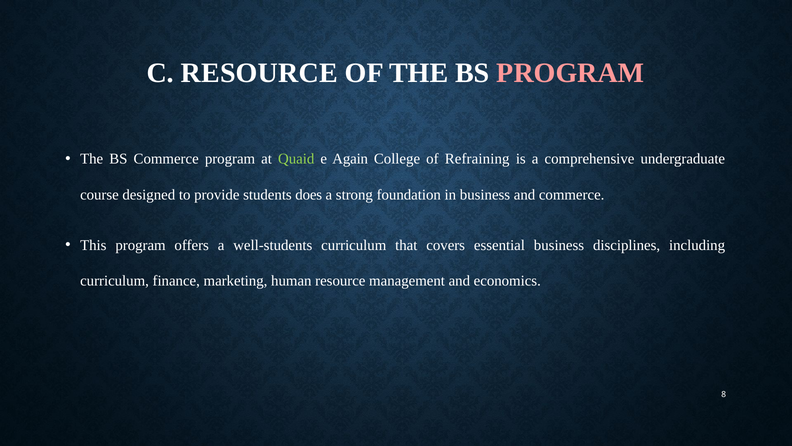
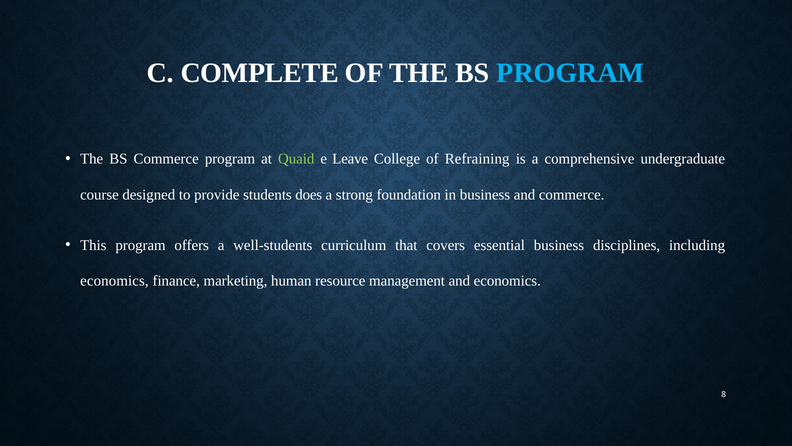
C RESOURCE: RESOURCE -> COMPLETE
PROGRAM at (570, 73) colour: pink -> light blue
Again: Again -> Leave
curriculum at (115, 281): curriculum -> economics
